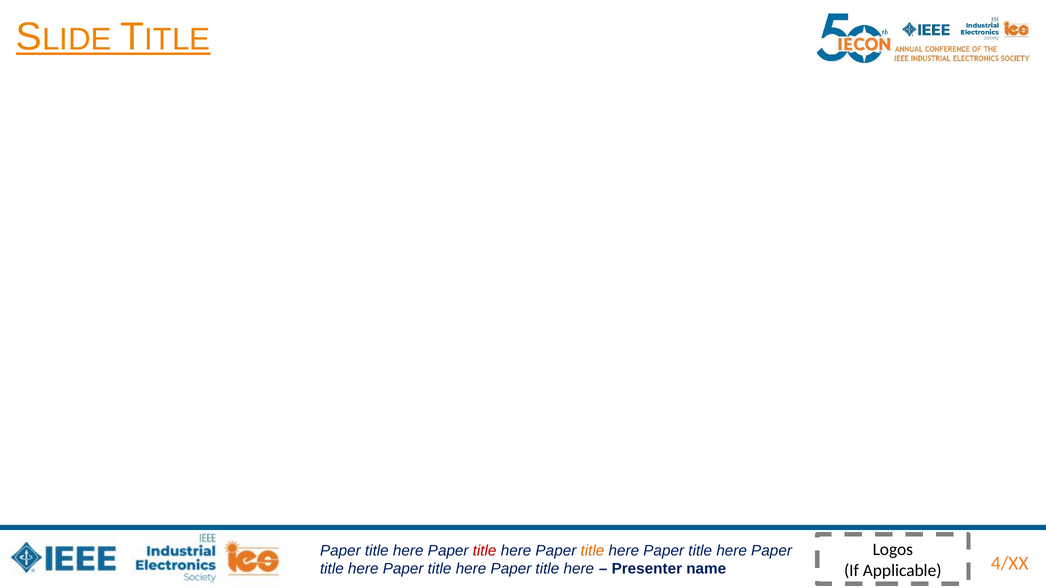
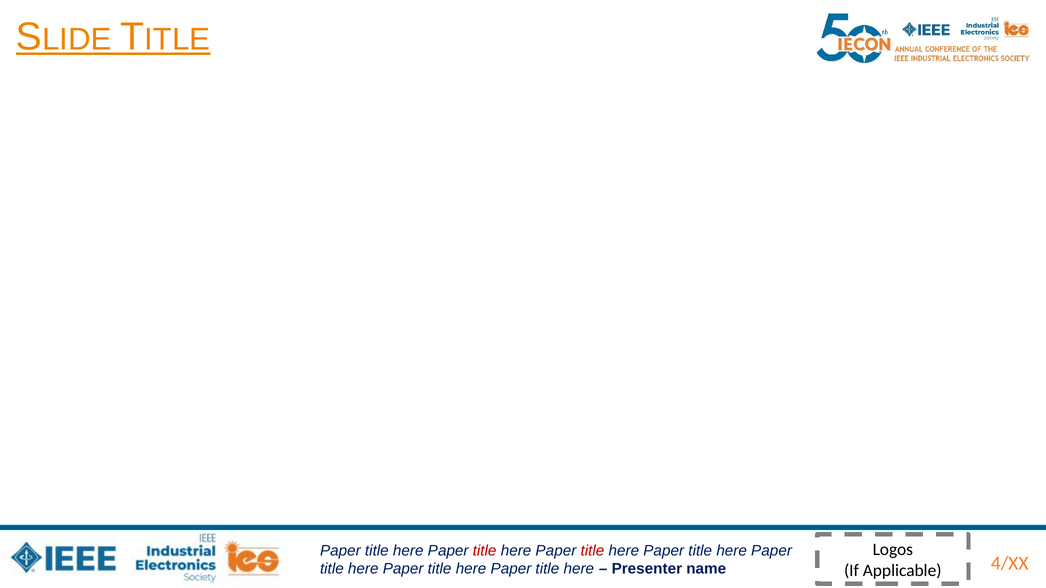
title at (592, 551) colour: orange -> red
